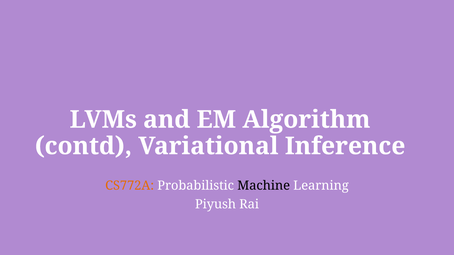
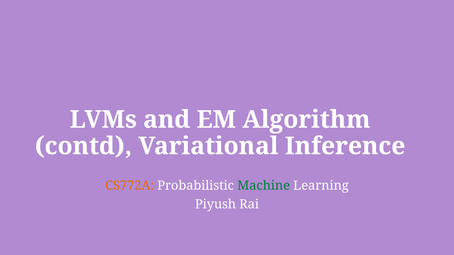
Machine colour: black -> green
